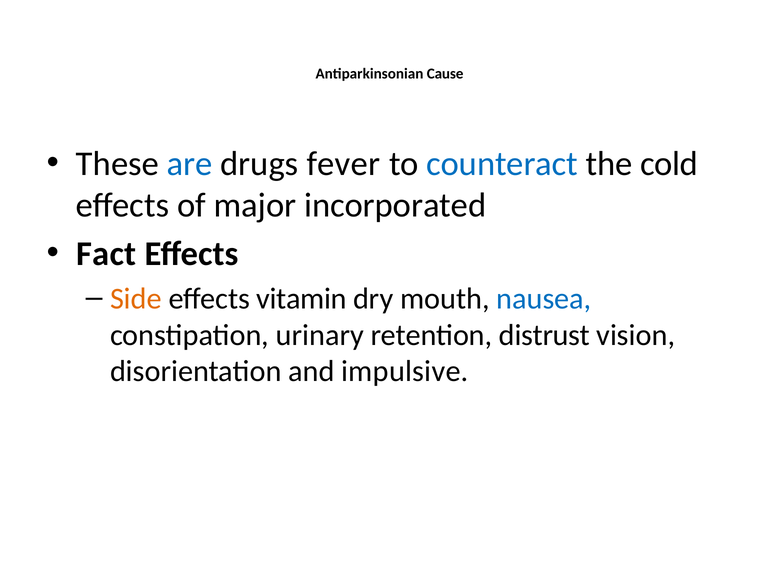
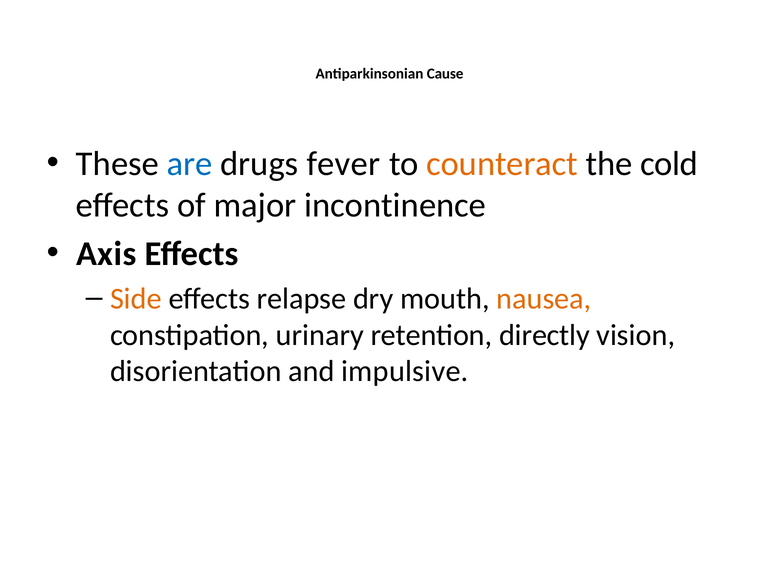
counteract colour: blue -> orange
incorporated: incorporated -> incontinence
Fact: Fact -> Axis
vitamin: vitamin -> relapse
nausea colour: blue -> orange
distrust: distrust -> directly
